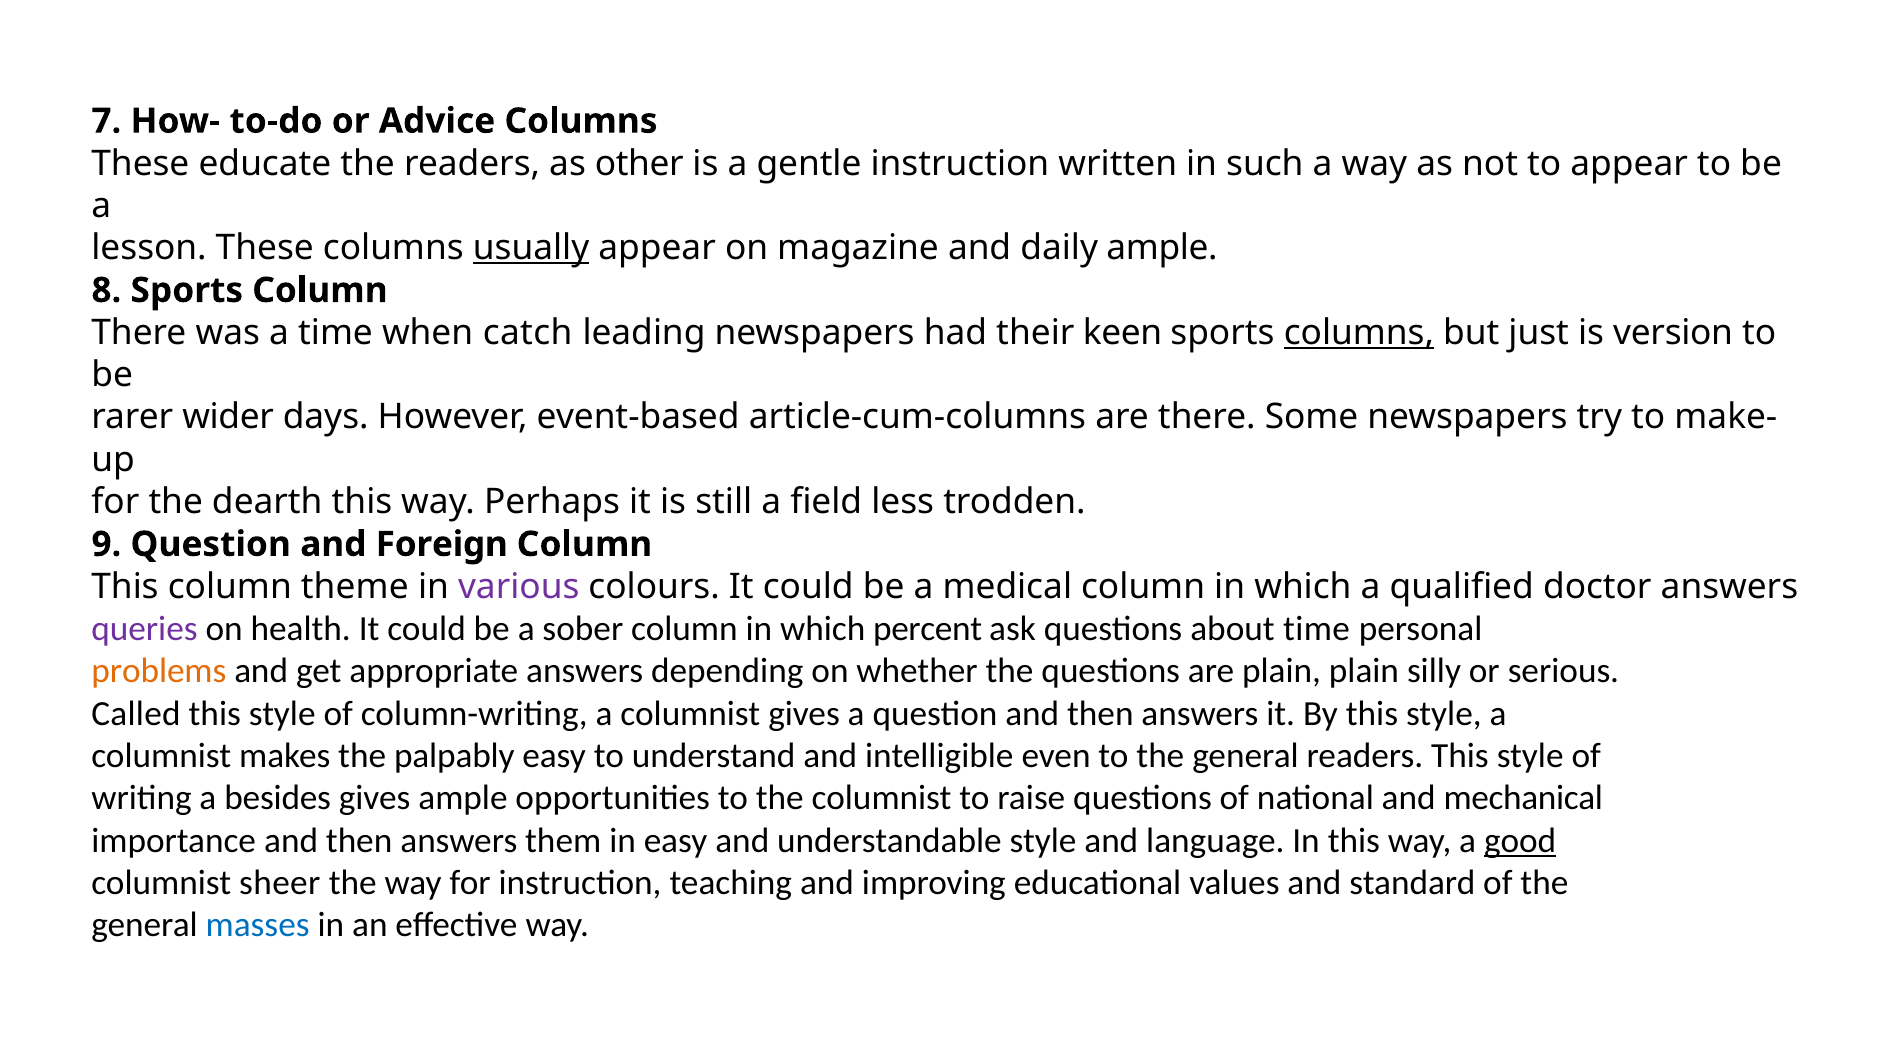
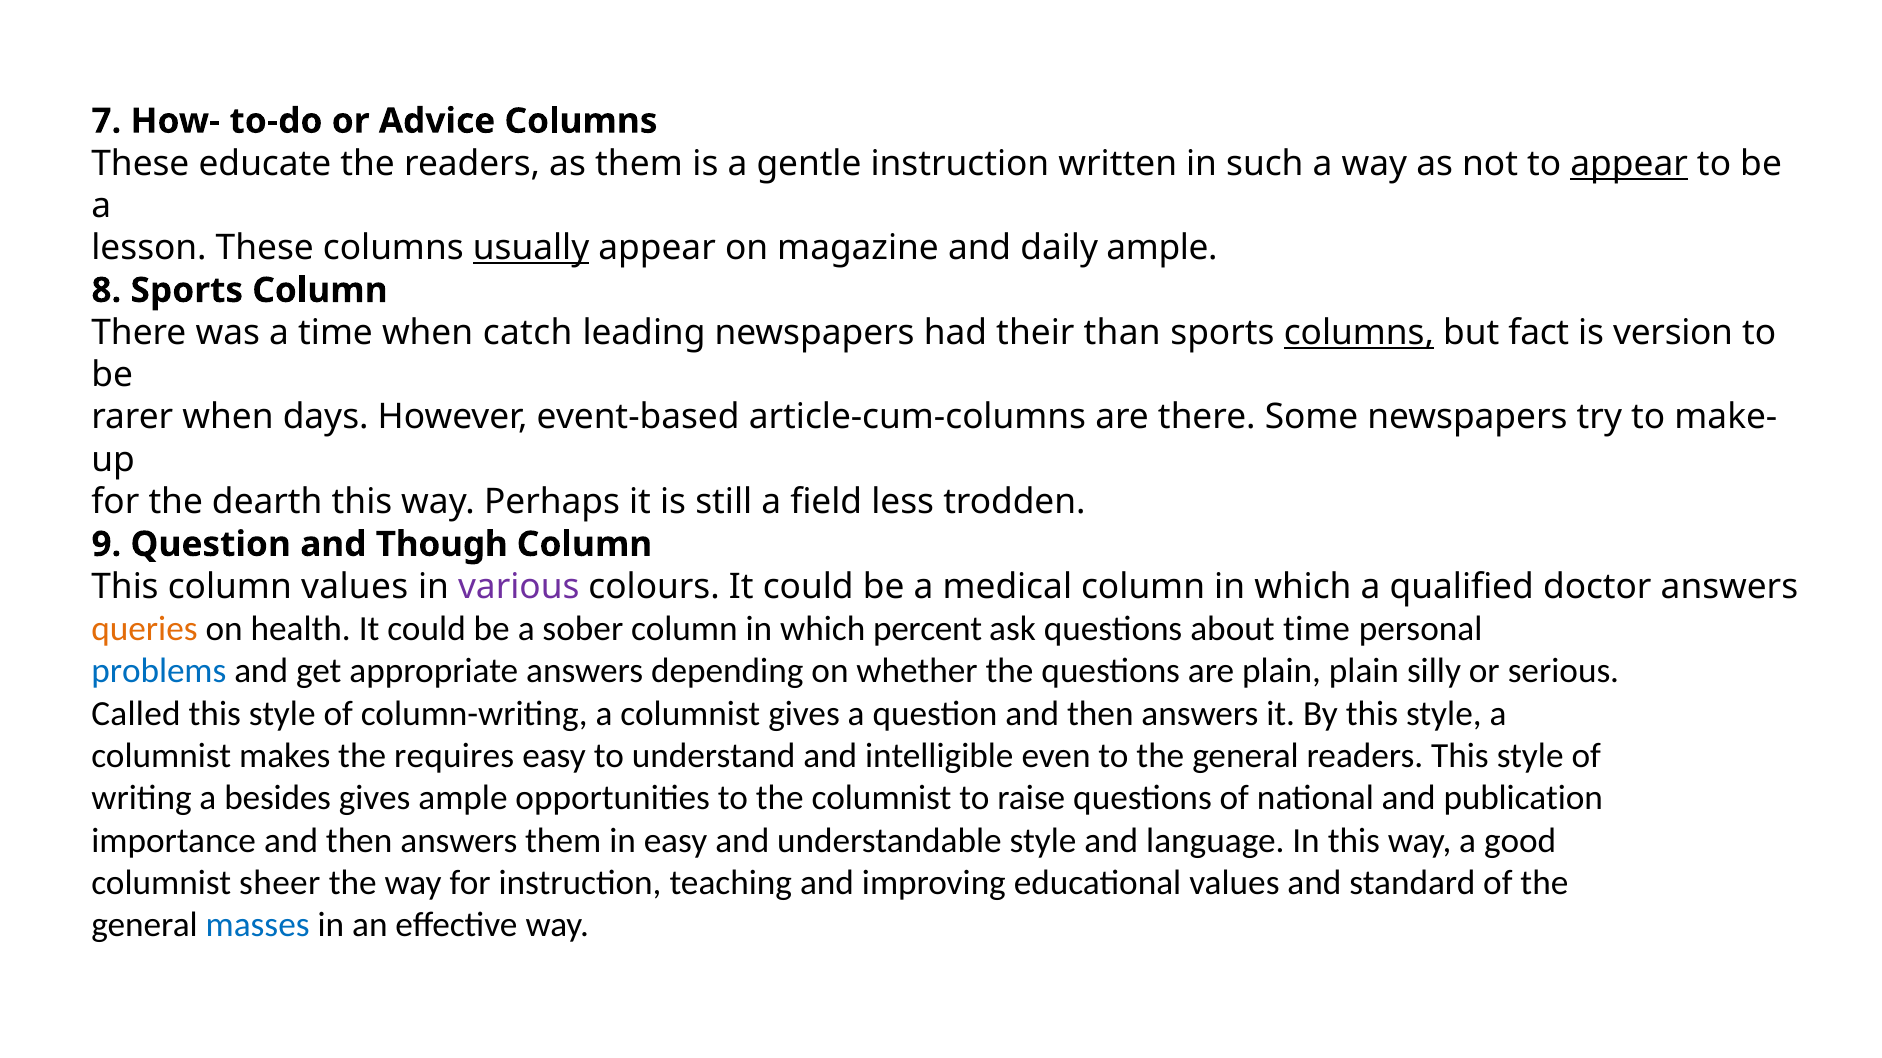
as other: other -> them
appear at (1629, 164) underline: none -> present
keen: keen -> than
just: just -> fact
rarer wider: wider -> when
Foreign: Foreign -> Though
column theme: theme -> values
queries colour: purple -> orange
problems colour: orange -> blue
palpably: palpably -> requires
mechanical: mechanical -> publication
good underline: present -> none
